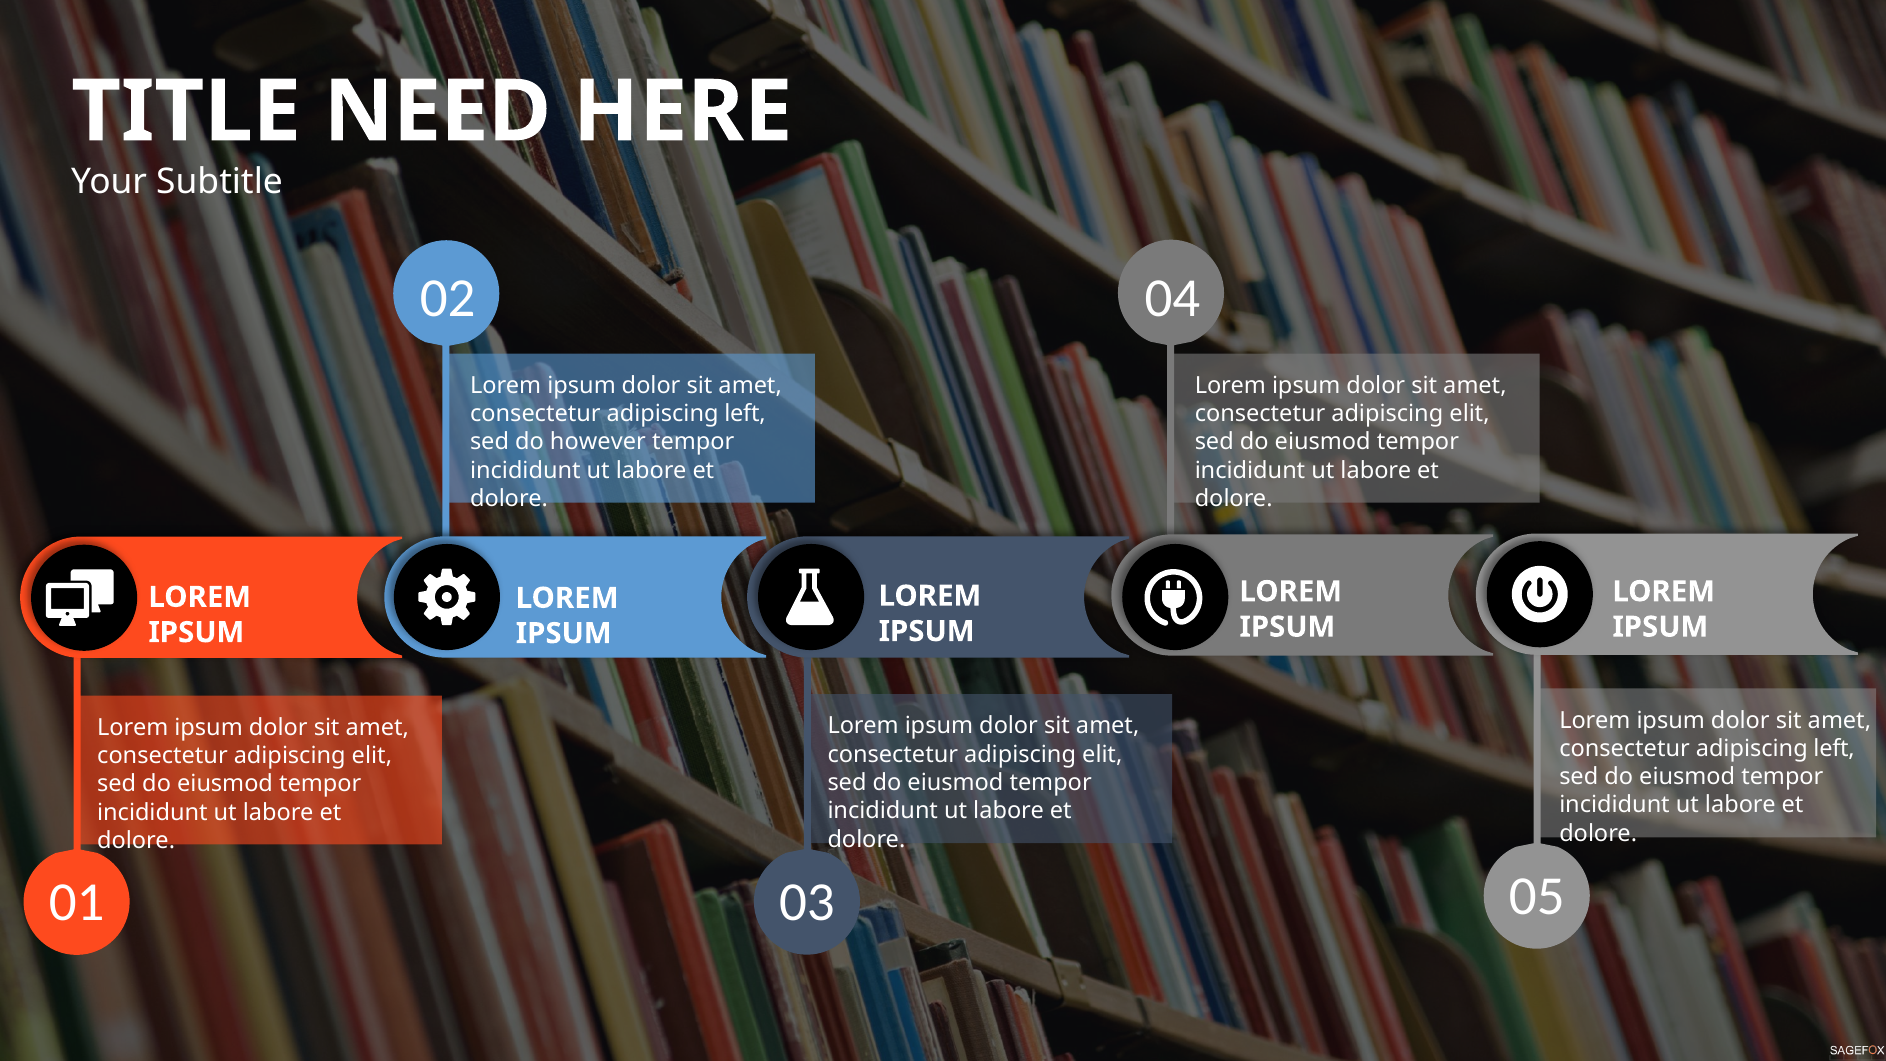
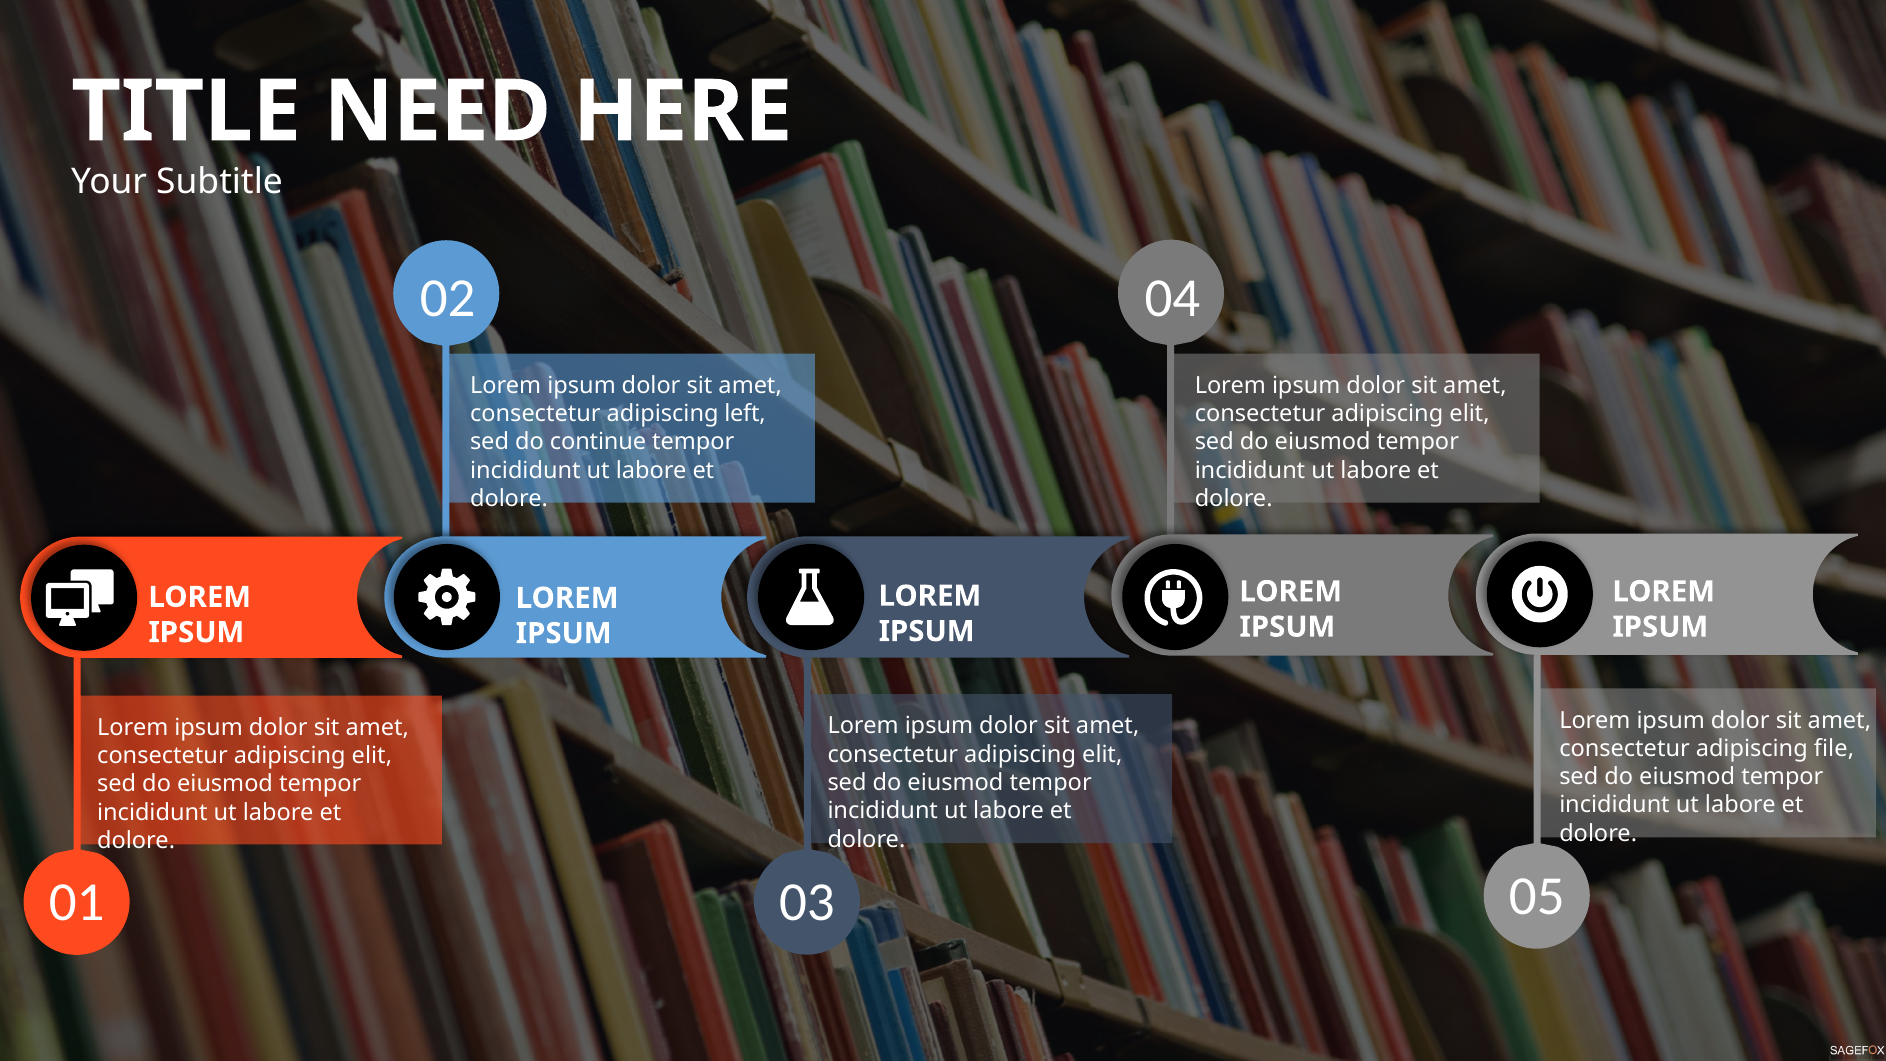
however: however -> continue
left at (1834, 748): left -> file
